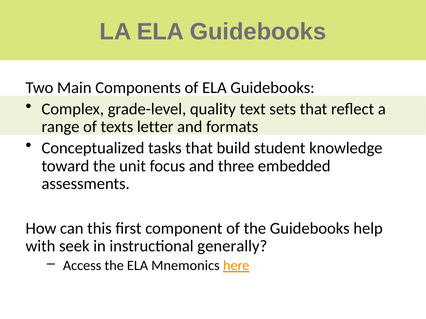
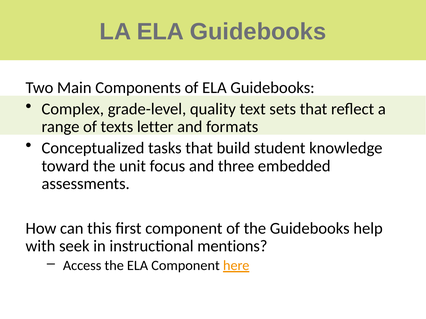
generally: generally -> mentions
ELA Mnemonics: Mnemonics -> Component
